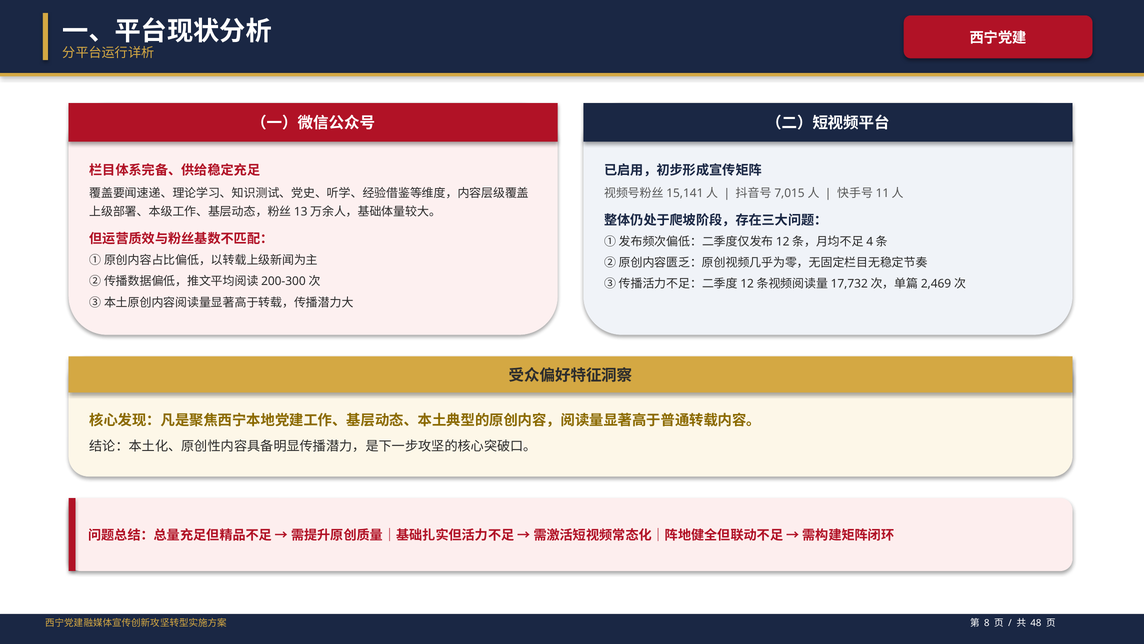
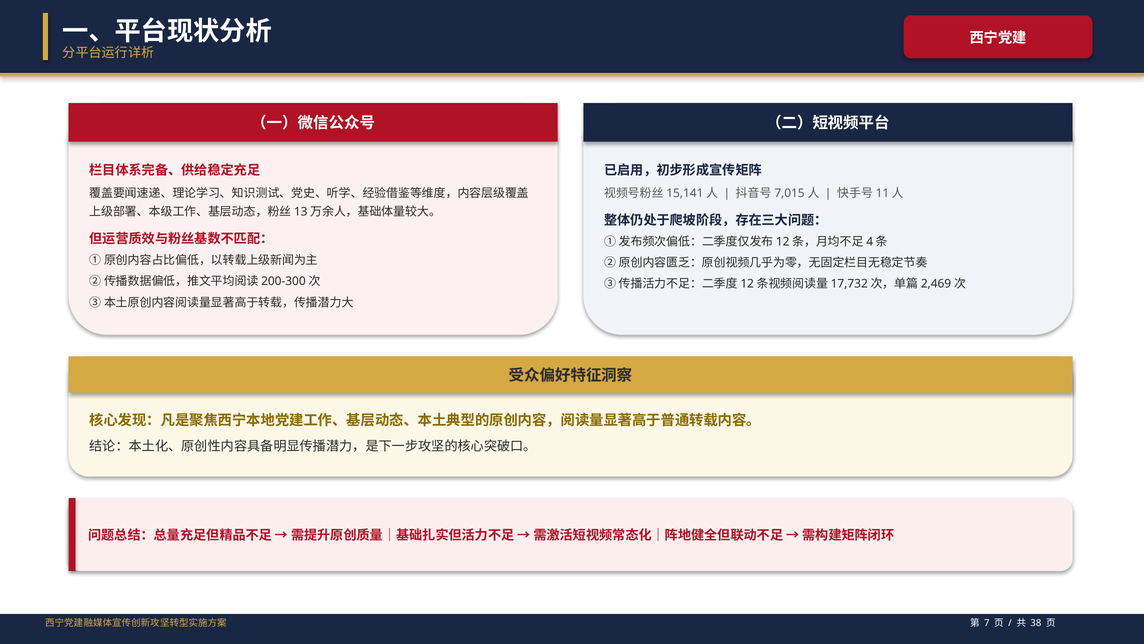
8: 8 -> 7
48: 48 -> 38
